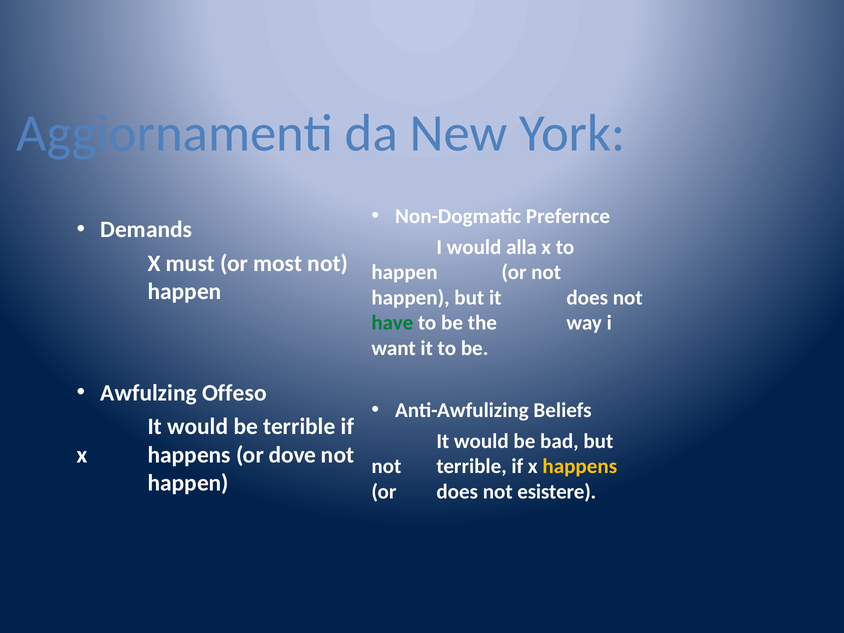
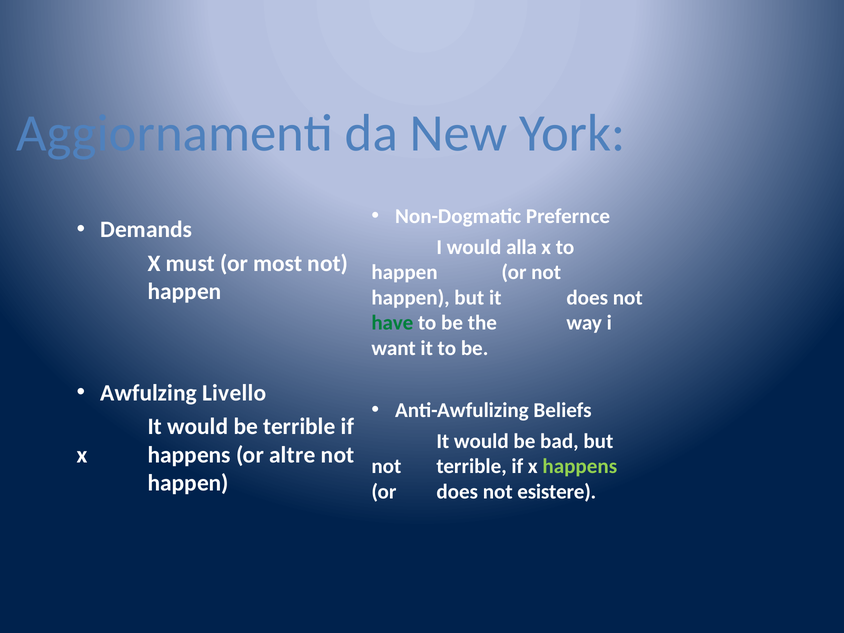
Offeso: Offeso -> Livello
dove: dove -> altre
happens at (580, 466) colour: yellow -> light green
